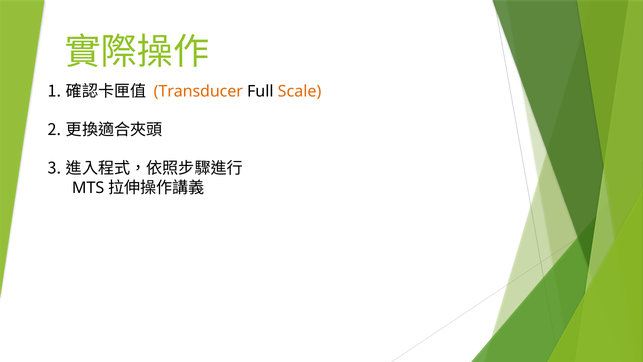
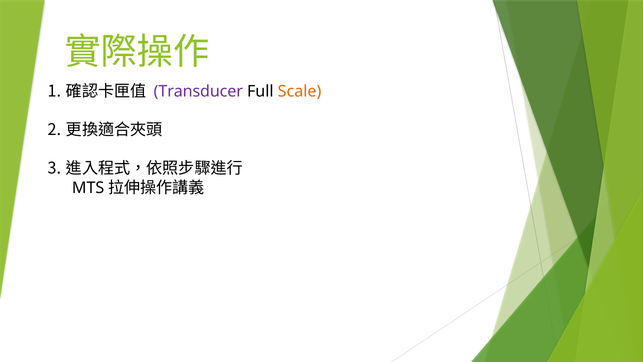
Transducer colour: orange -> purple
